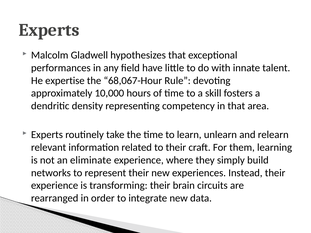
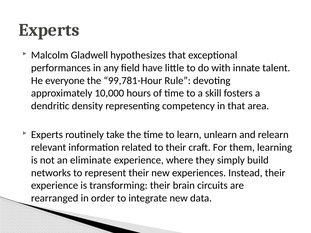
expertise: expertise -> everyone
68,067-Hour: 68,067-Hour -> 99,781-Hour
